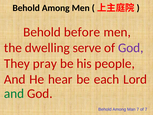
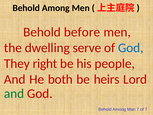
God at (131, 48) colour: purple -> blue
pray: pray -> right
hear: hear -> both
each: each -> heirs
